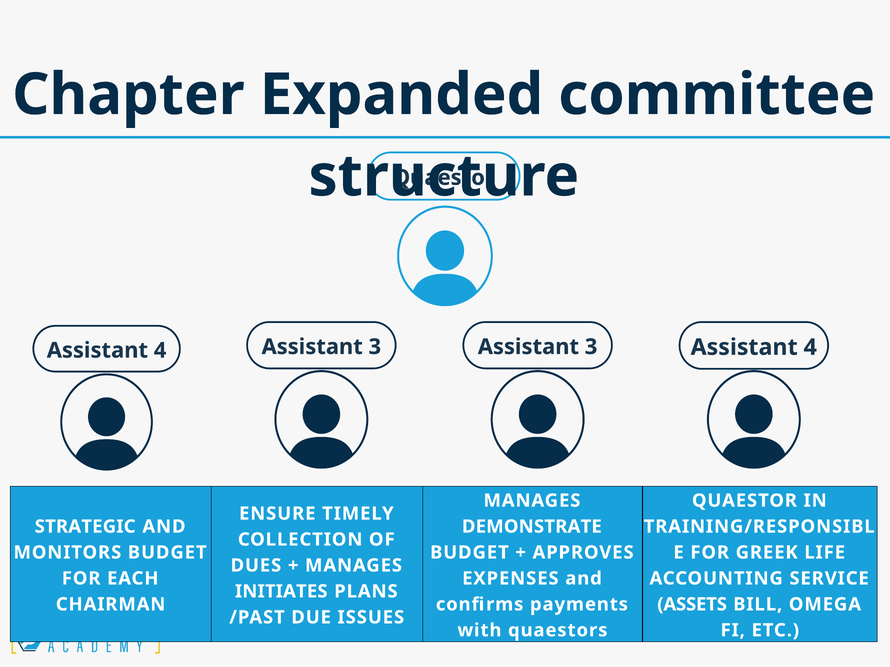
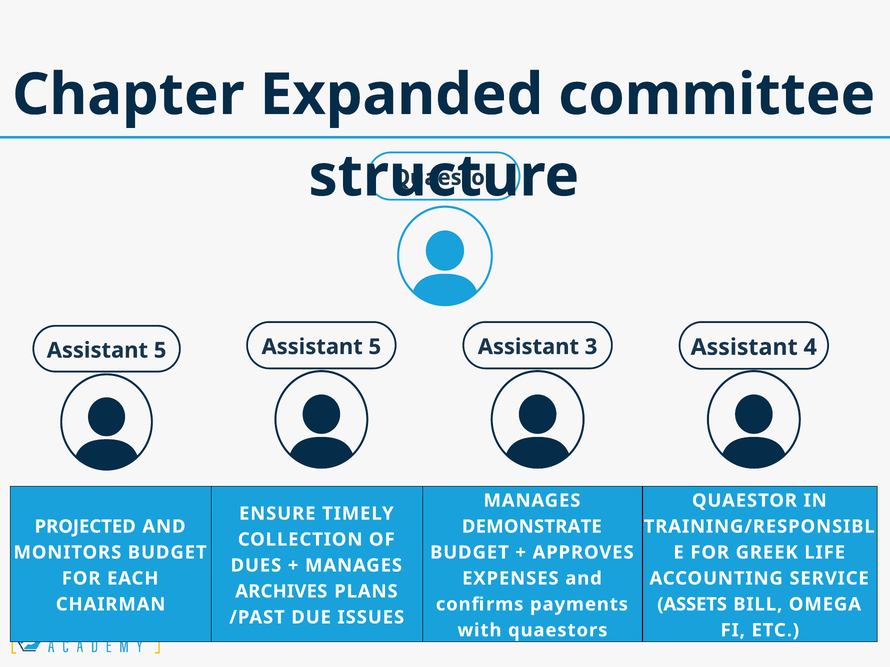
4 at (160, 351): 4 -> 5
3 at (375, 347): 3 -> 5
STRATEGIC: STRATEGIC -> PROJECTED
INITIATES: INITIATES -> ARCHIVES
